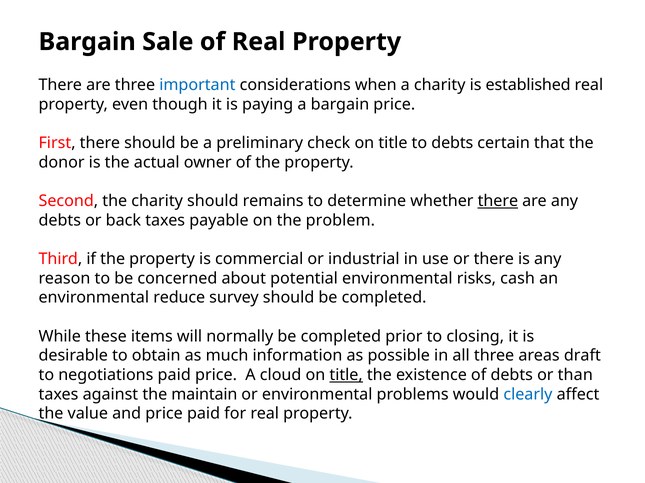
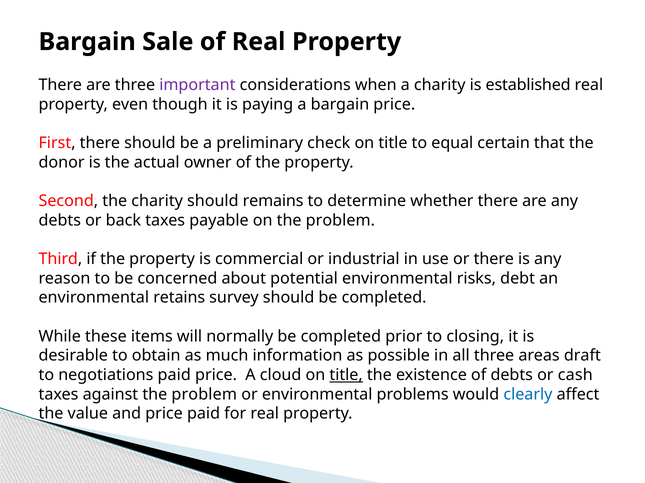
important colour: blue -> purple
to debts: debts -> equal
there at (498, 201) underline: present -> none
cash: cash -> debt
reduce: reduce -> retains
than: than -> cash
against the maintain: maintain -> problem
